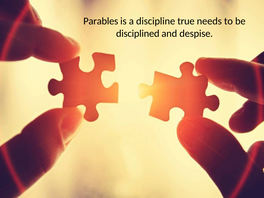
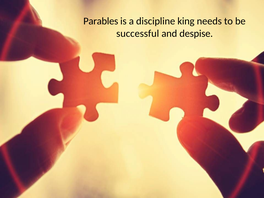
true: true -> king
disciplined: disciplined -> successful
